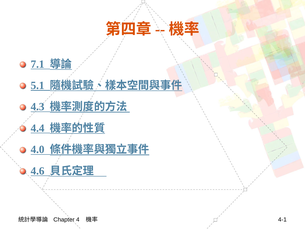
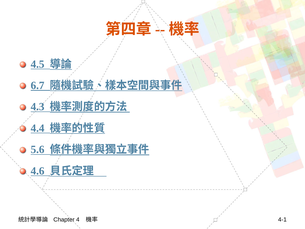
7.1: 7.1 -> 4.5
5.1: 5.1 -> 6.7
4.0: 4.0 -> 5.6
